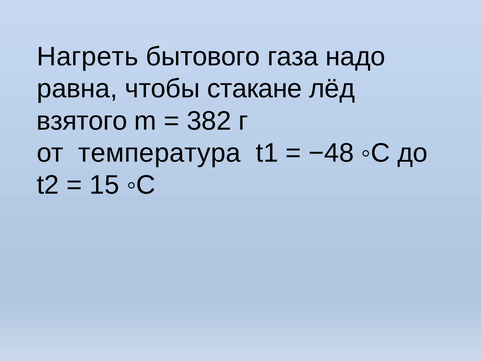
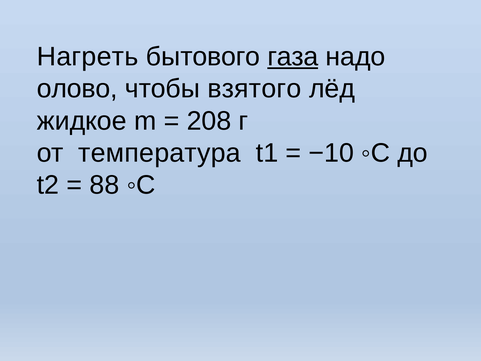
газа underline: none -> present
равна: равна -> олово
стакане: стакане -> взятого
взятого: взятого -> жидкое
382: 382 -> 208
−48: −48 -> −10
15: 15 -> 88
